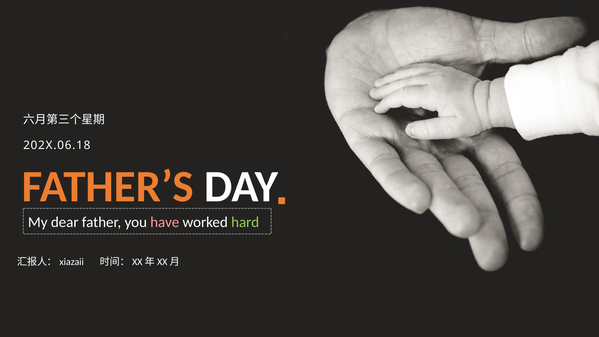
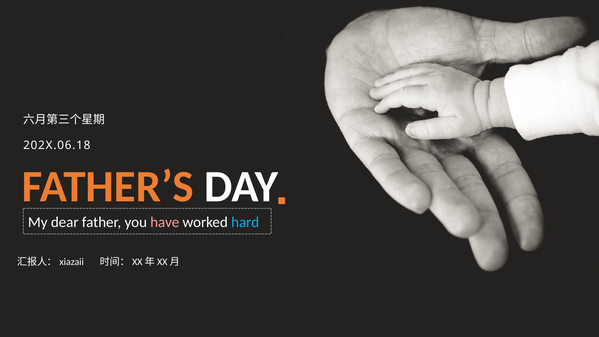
hard colour: light green -> light blue
